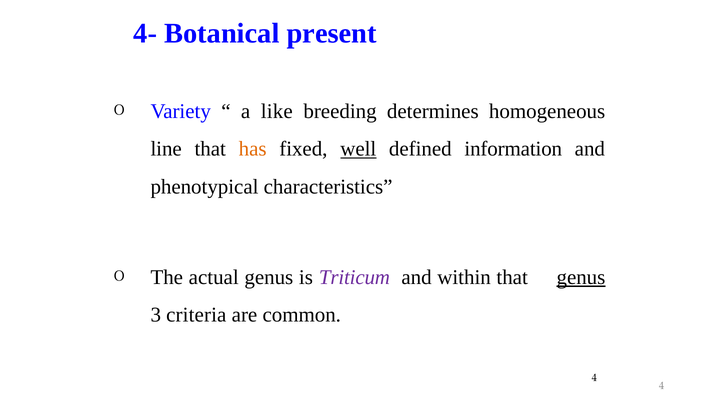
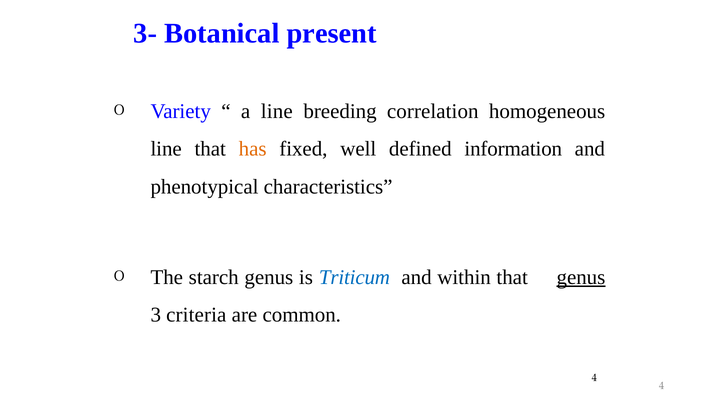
4-: 4- -> 3-
a like: like -> line
determines: determines -> correlation
well underline: present -> none
actual: actual -> starch
Triticum colour: purple -> blue
